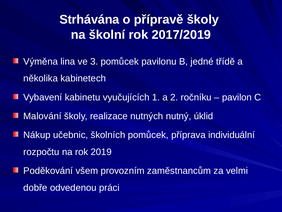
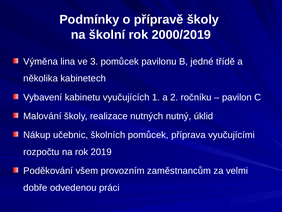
Strhávána: Strhávána -> Podmínky
2017/2019: 2017/2019 -> 2000/2019
individuální: individuální -> vyučujícími
